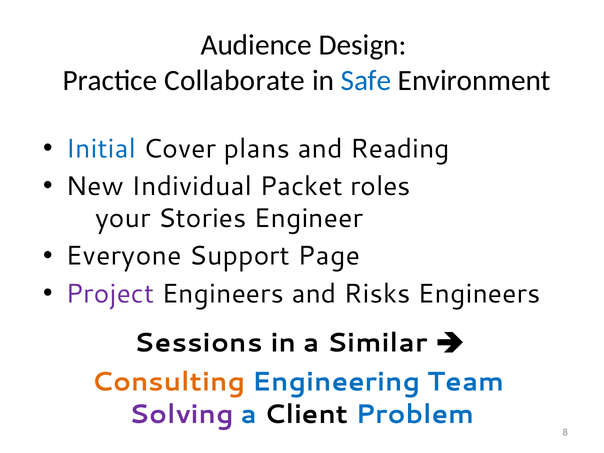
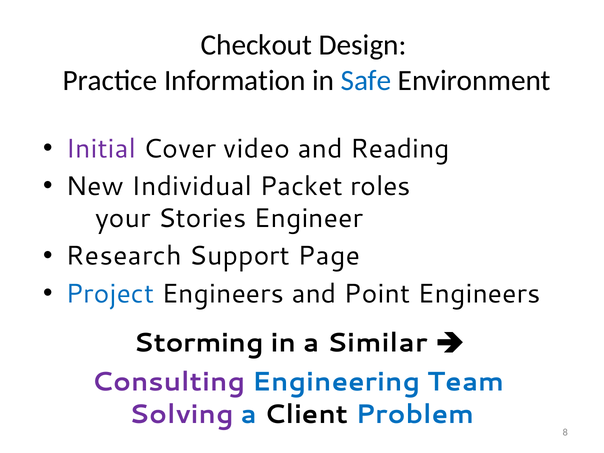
Audience: Audience -> Checkout
Collaborate: Collaborate -> Information
Initial colour: blue -> purple
plans: plans -> video
Everyone: Everyone -> Research
Project colour: purple -> blue
Risks: Risks -> Point
Sessions: Sessions -> Storming
Consulting colour: orange -> purple
